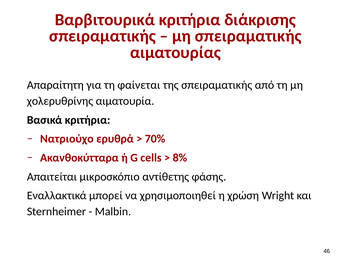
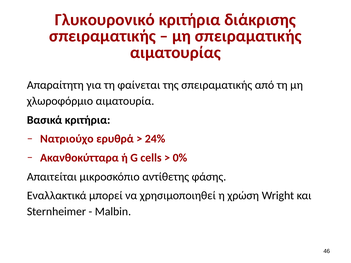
Βαρβιτουρικά: Βαρβιτουρικά -> Γλυκουρονικό
χολερυθρίνης: χολερυθρίνης -> χλωροφόρμιο
70%: 70% -> 24%
8%: 8% -> 0%
